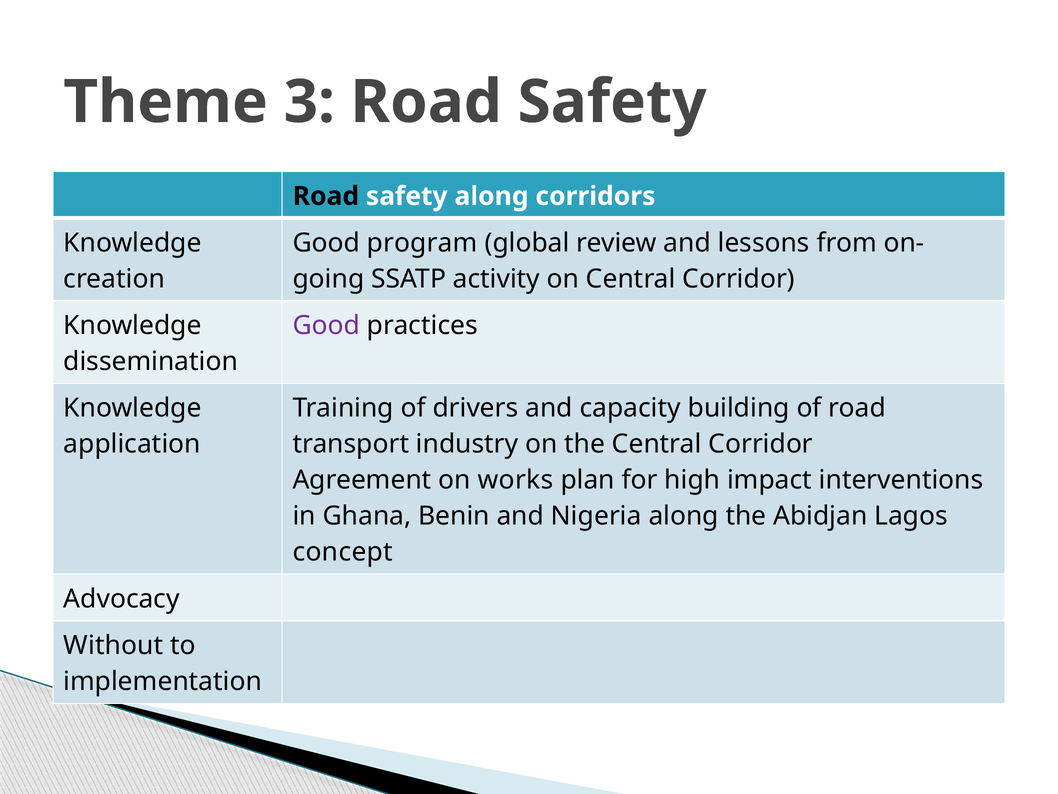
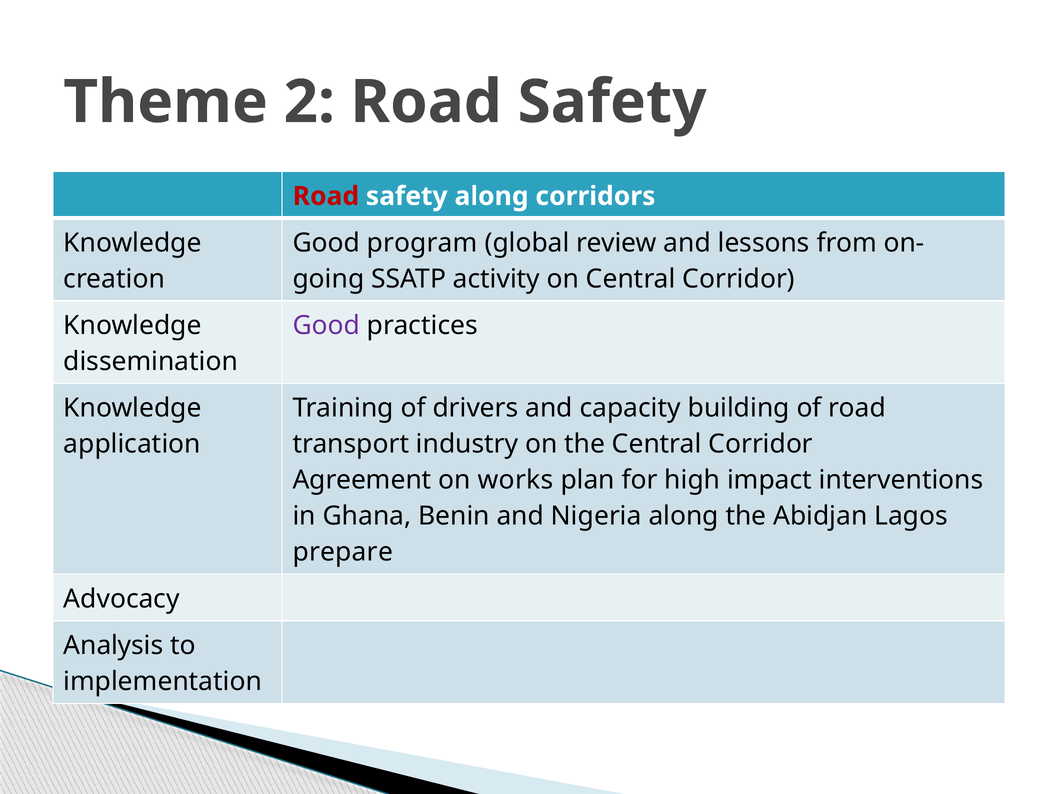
3: 3 -> 2
Road at (326, 196) colour: black -> red
concept: concept -> prepare
Without: Without -> Analysis
